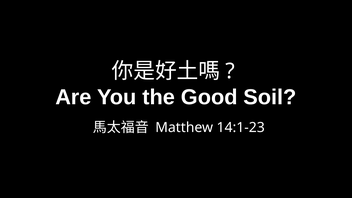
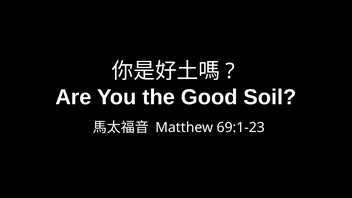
14:1-23: 14:1-23 -> 69:1-23
